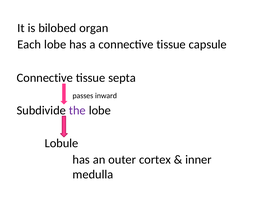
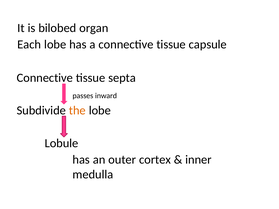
the colour: purple -> orange
